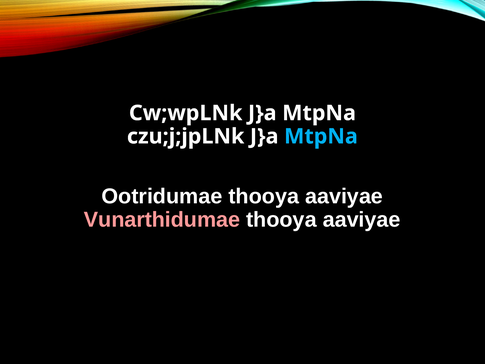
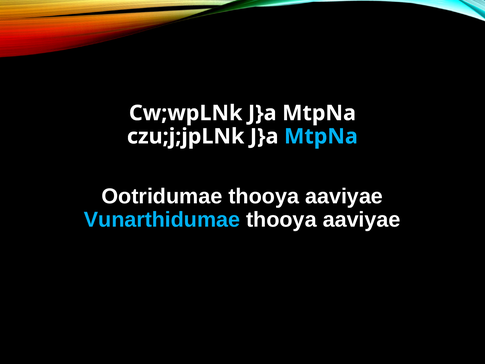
Vunarthidumae colour: pink -> light blue
